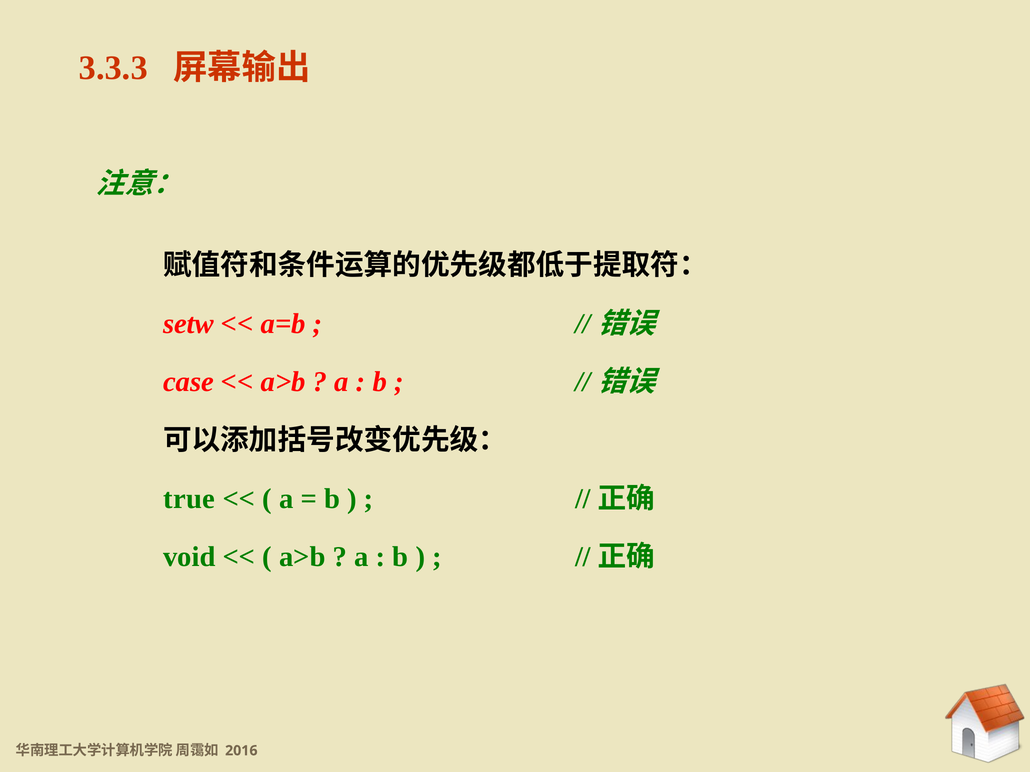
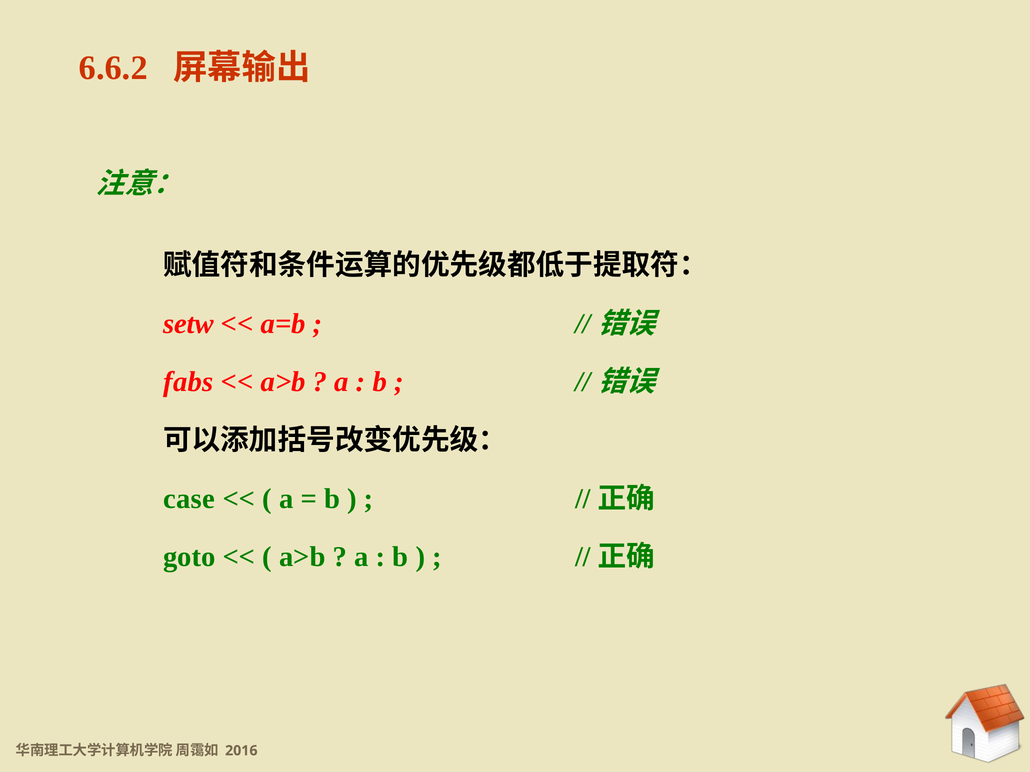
3.3.3: 3.3.3 -> 6.6.2
case: case -> fabs
true: true -> case
void: void -> goto
